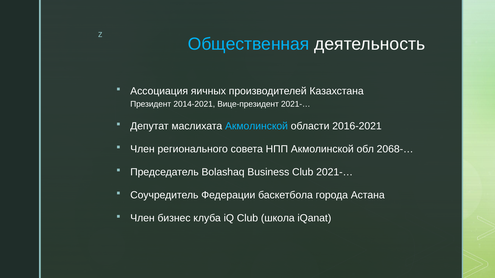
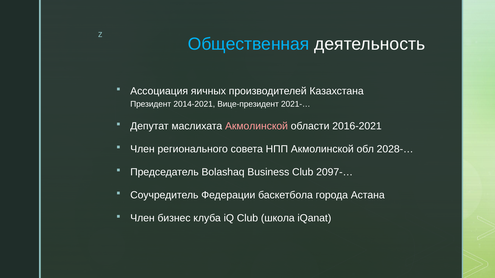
Акмолинской at (257, 126) colour: light blue -> pink
2068-…: 2068-… -> 2028-…
Club 2021-…: 2021-… -> 2097-…
